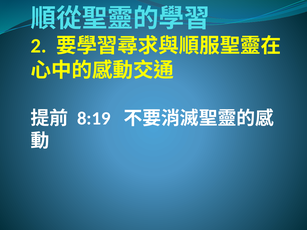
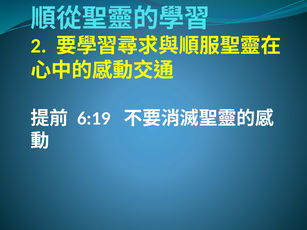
8:19: 8:19 -> 6:19
